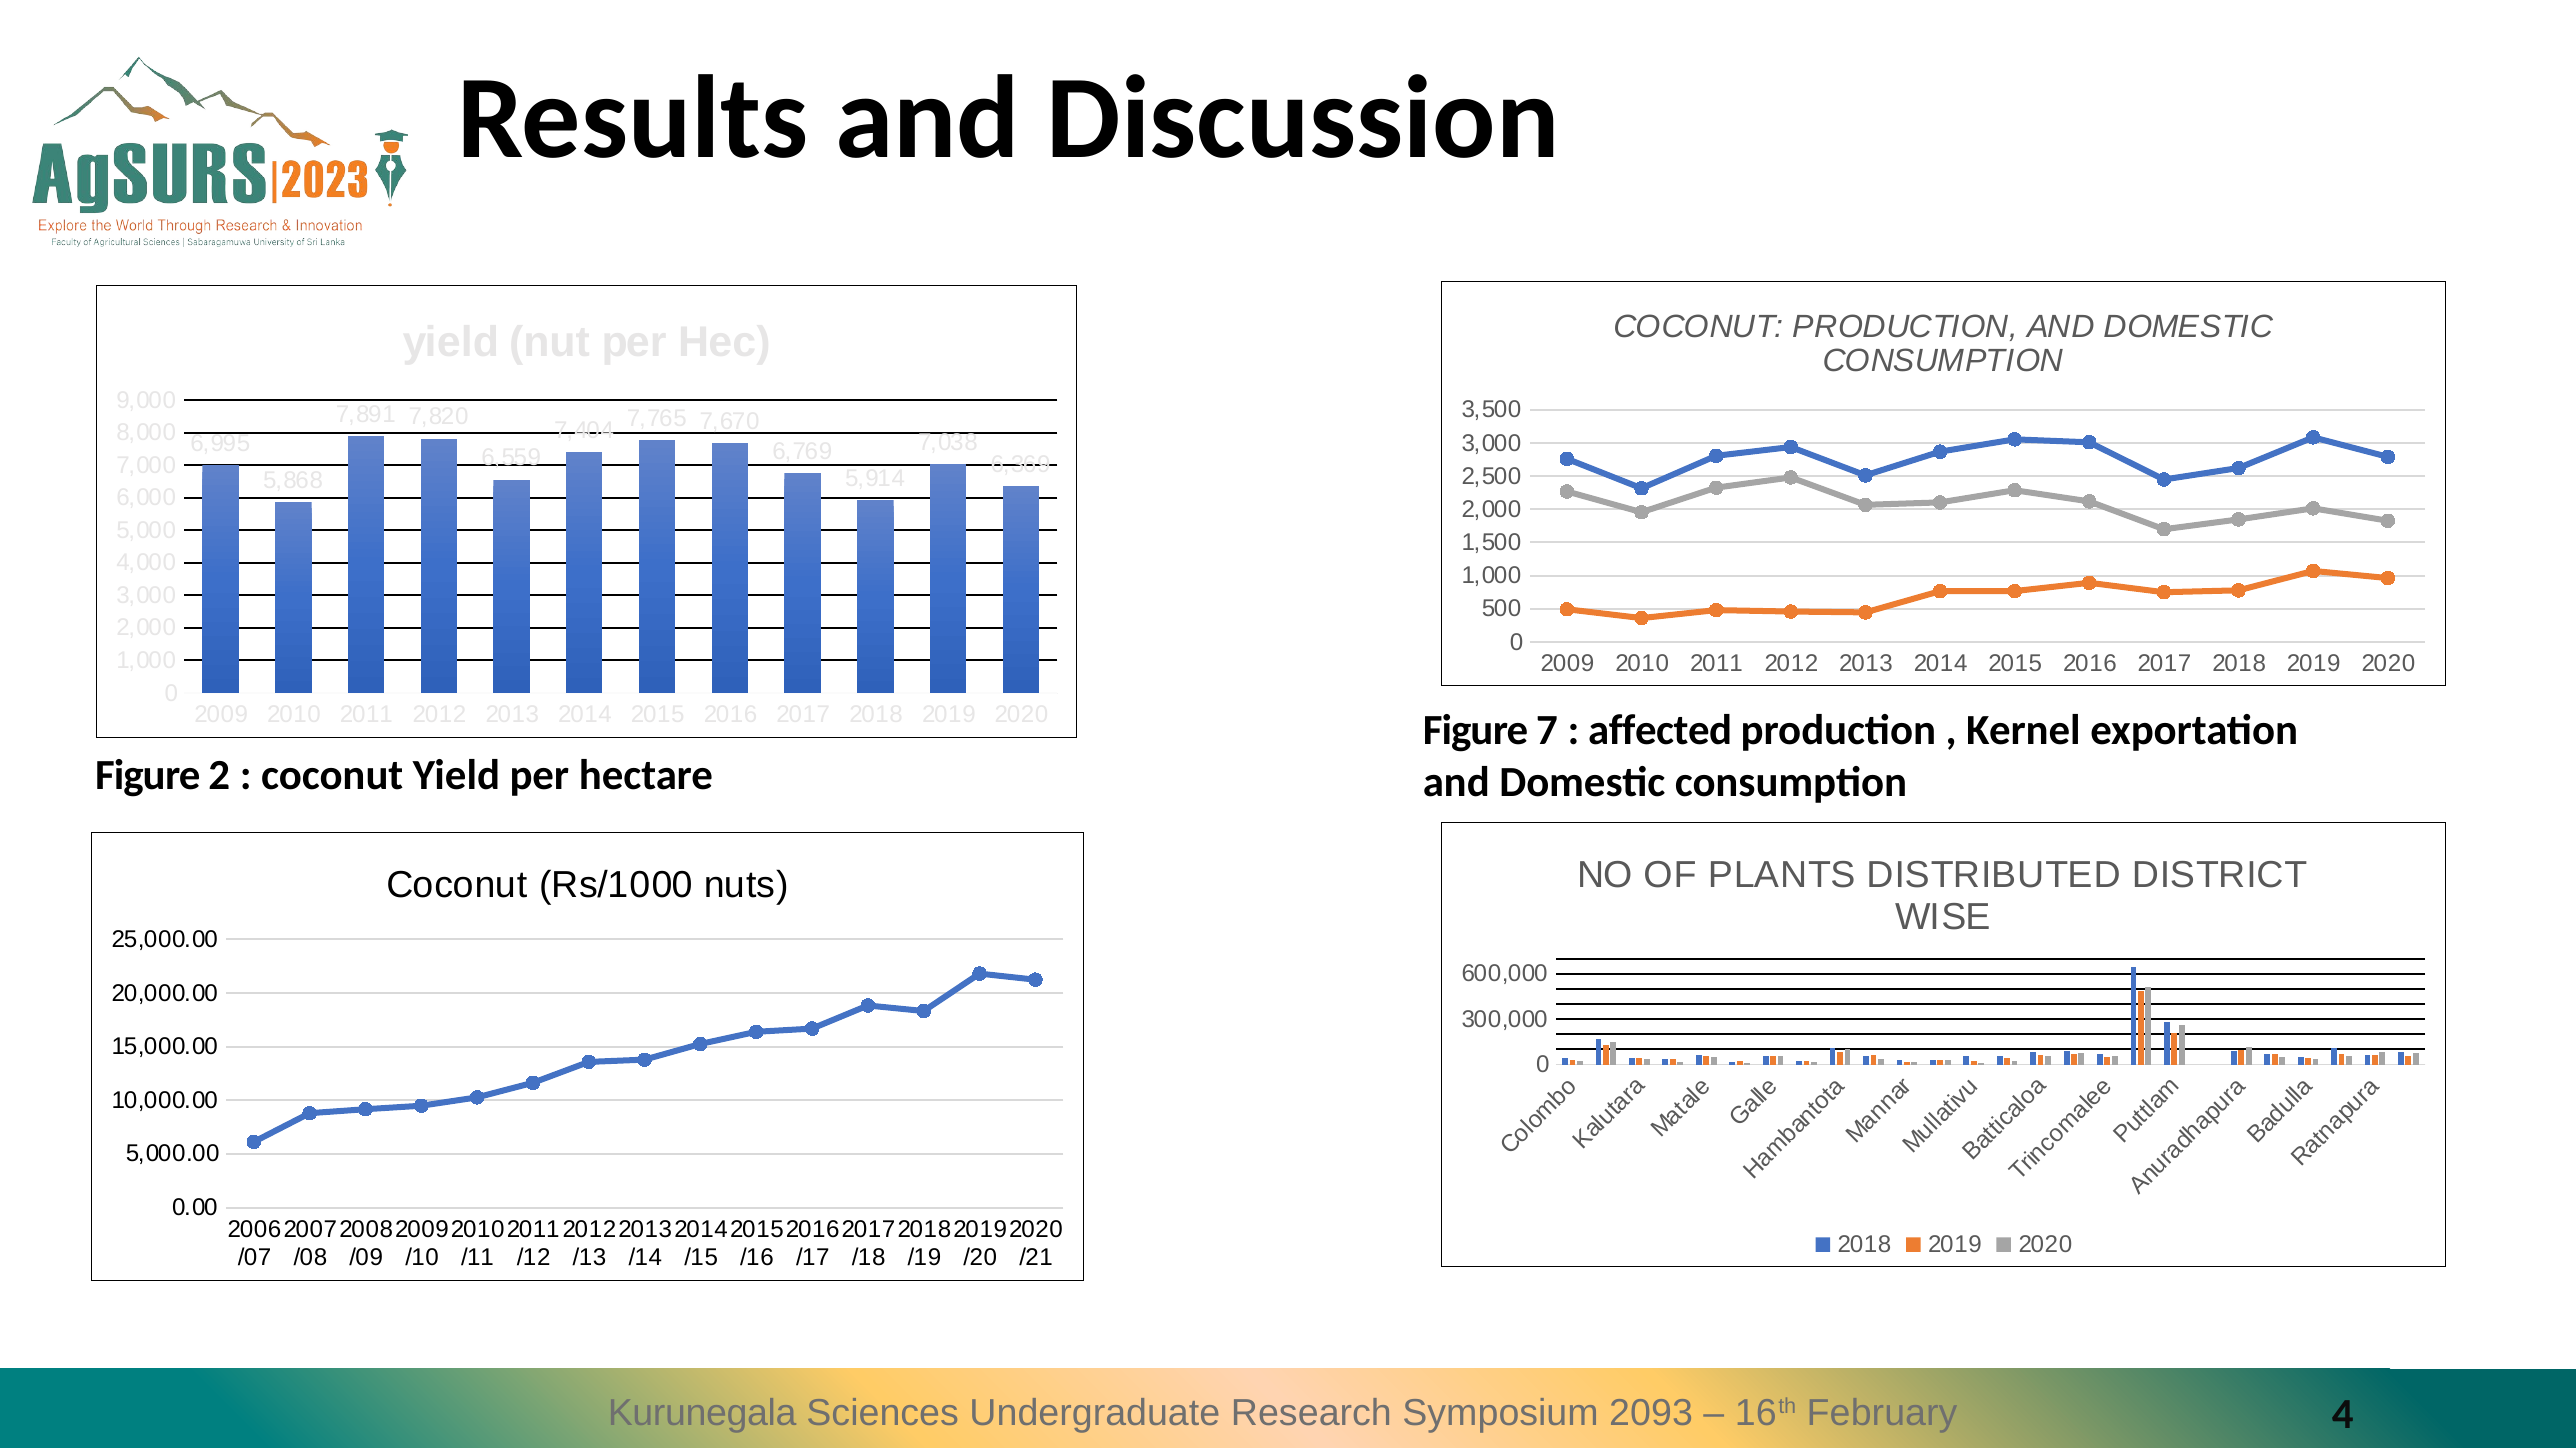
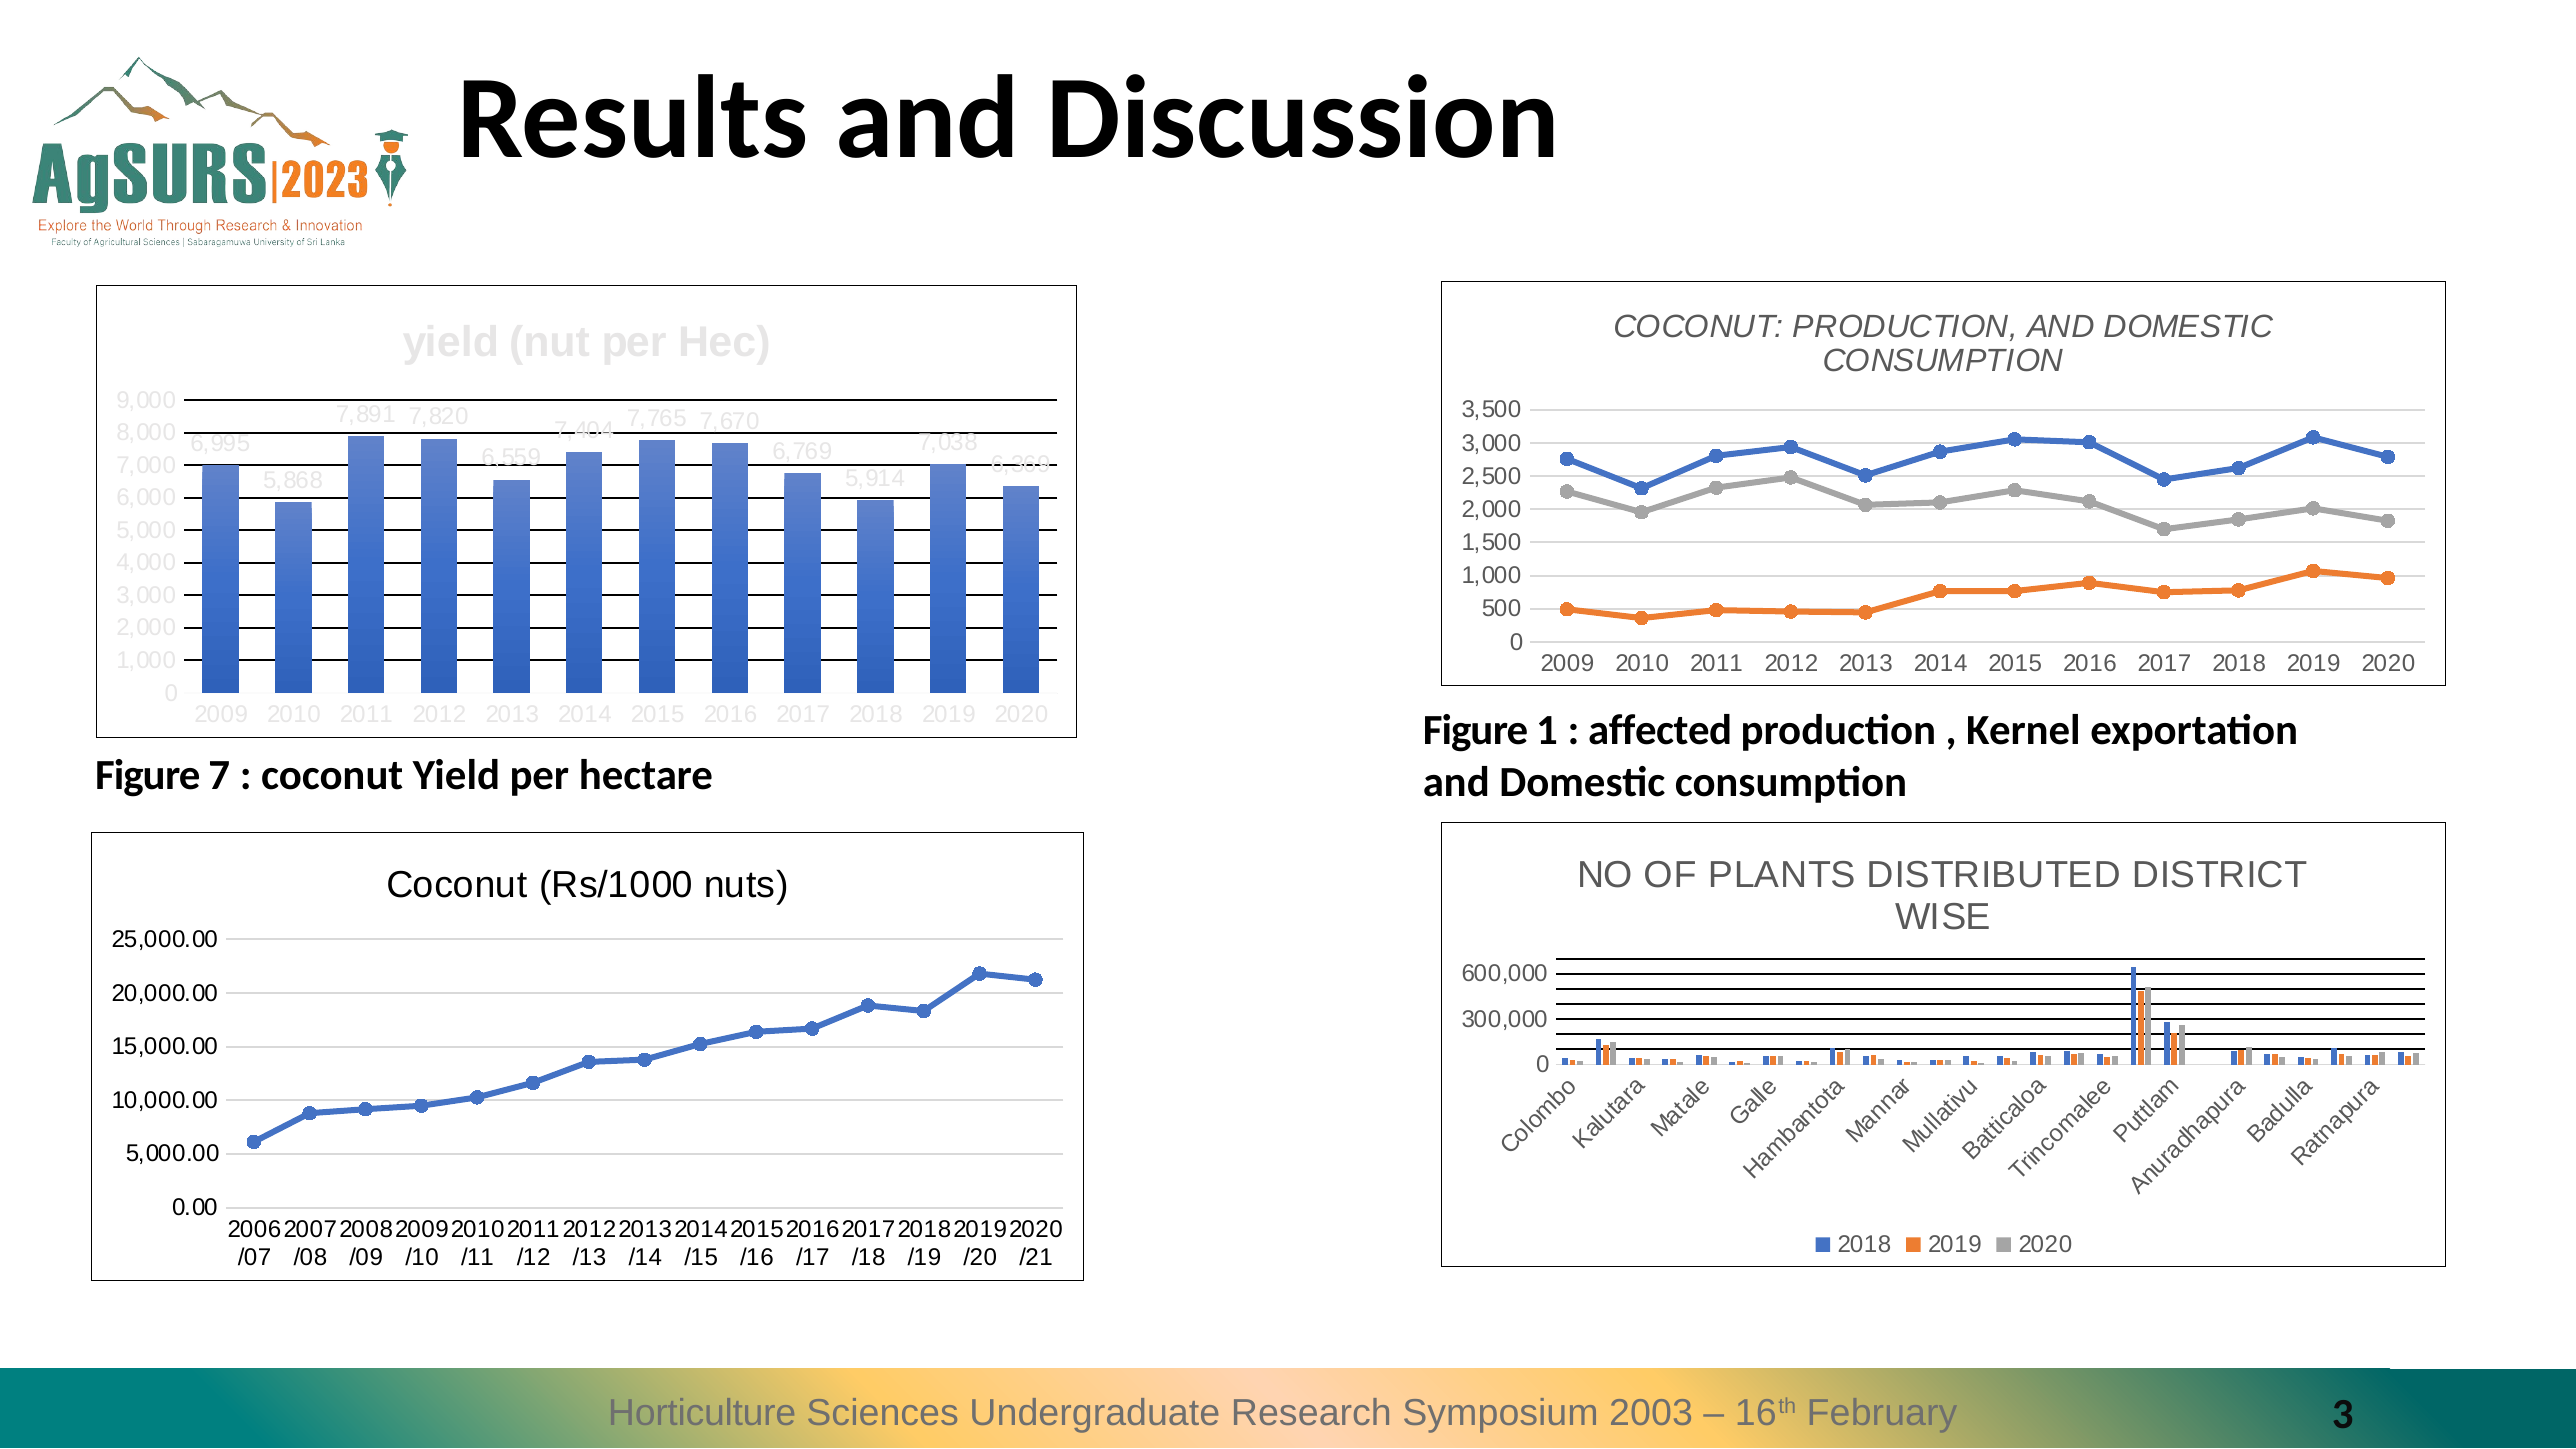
7: 7 -> 1
2: 2 -> 7
Kurunegala: Kurunegala -> Horticulture
2093: 2093 -> 2003
4: 4 -> 3
